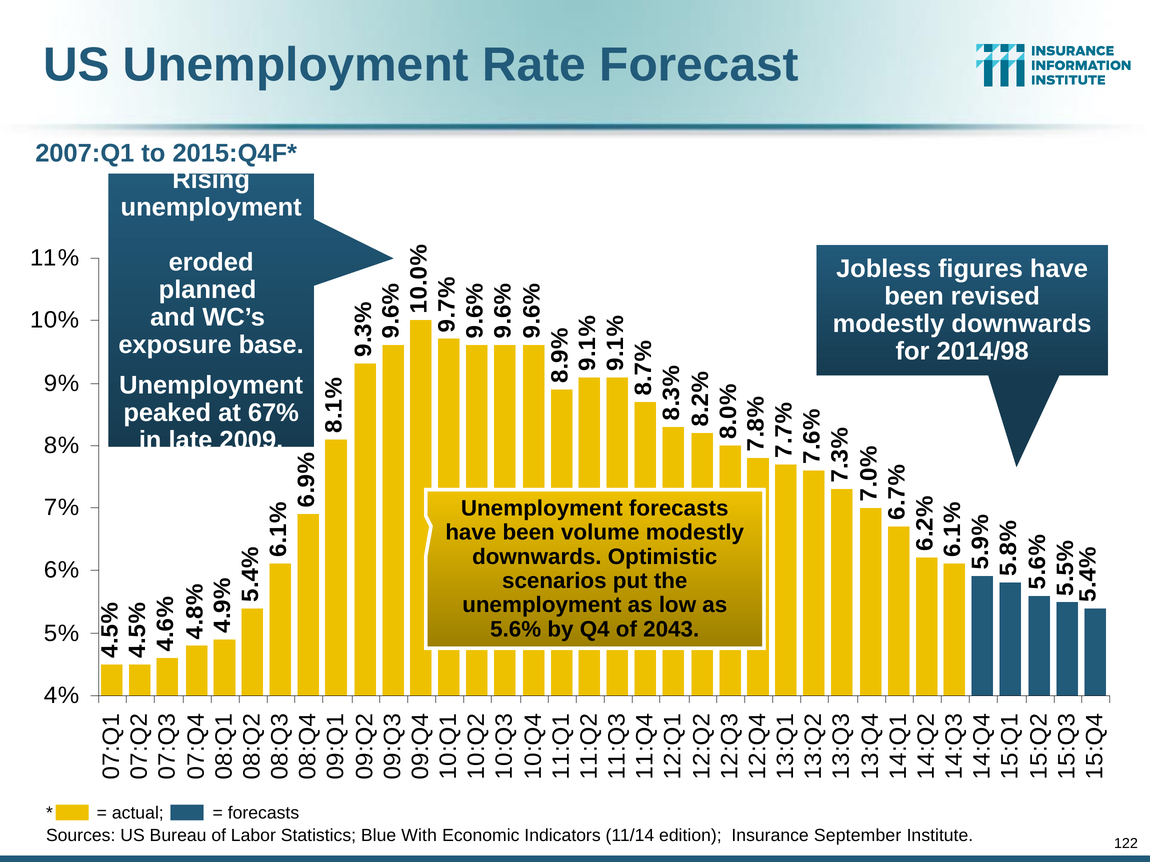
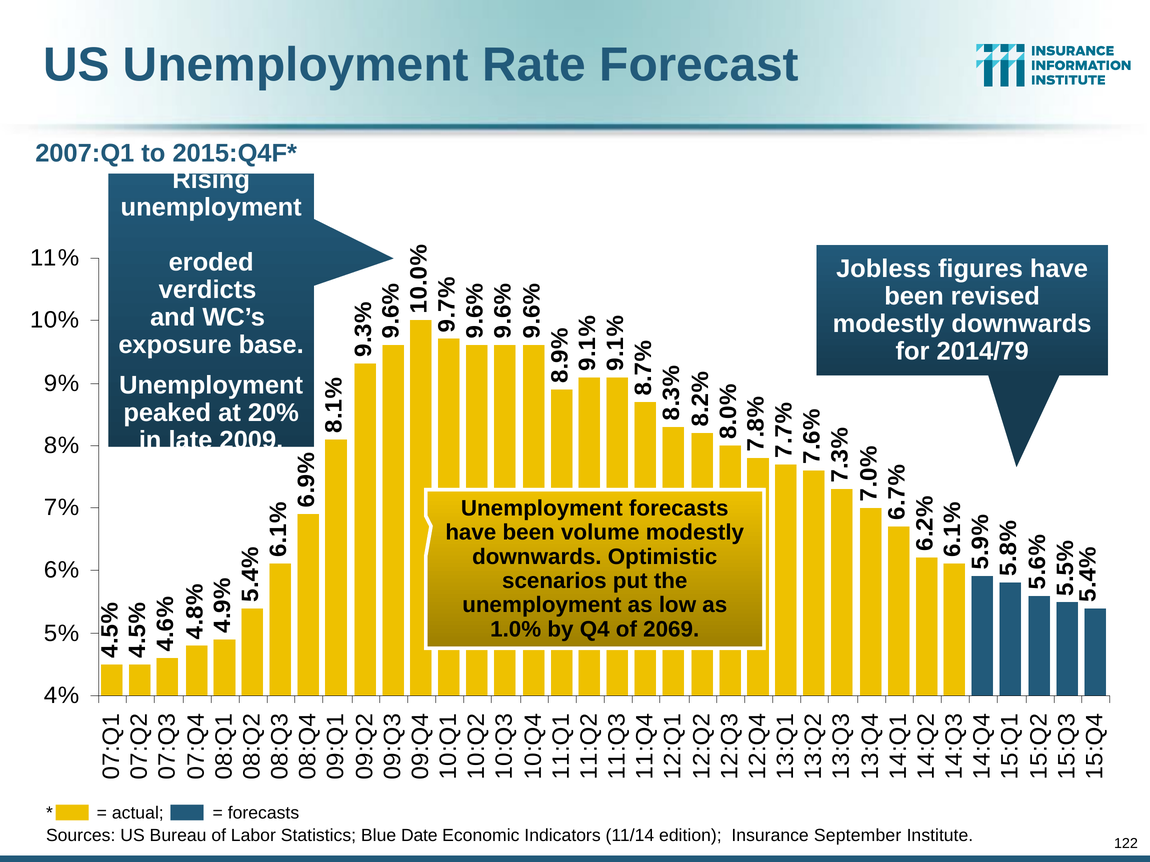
planned: planned -> verdicts
2014/98: 2014/98 -> 2014/79
67%: 67% -> 20%
5.6%: 5.6% -> 1.0%
2043: 2043 -> 2069
With: With -> Date
